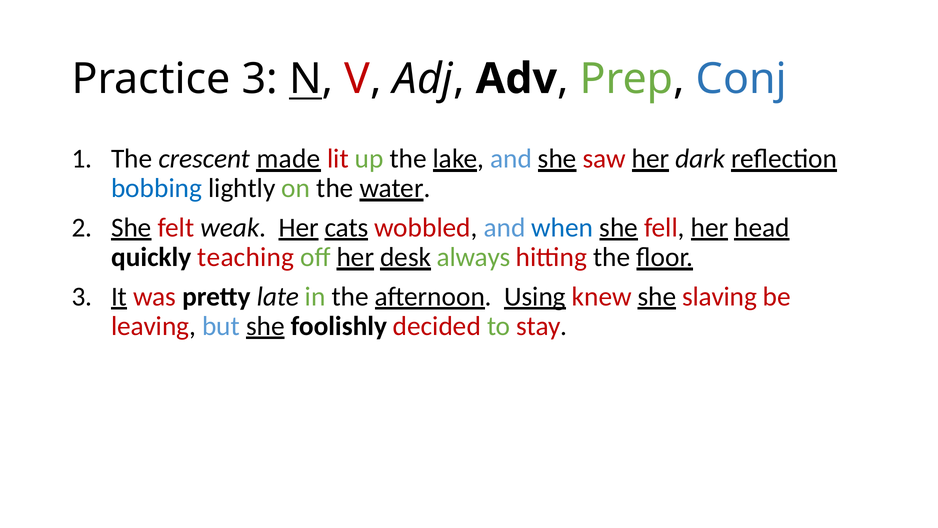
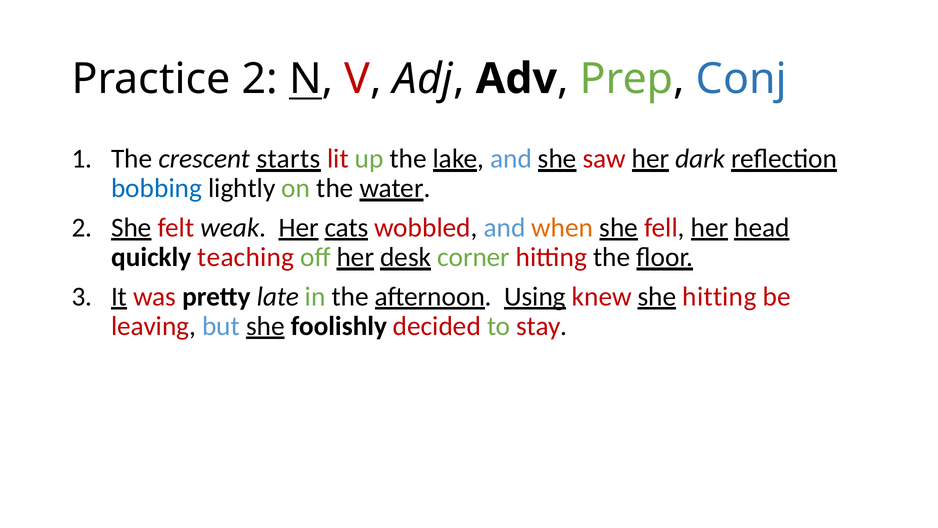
Practice 3: 3 -> 2
made: made -> starts
when colour: blue -> orange
always: always -> corner
she slaving: slaving -> hitting
